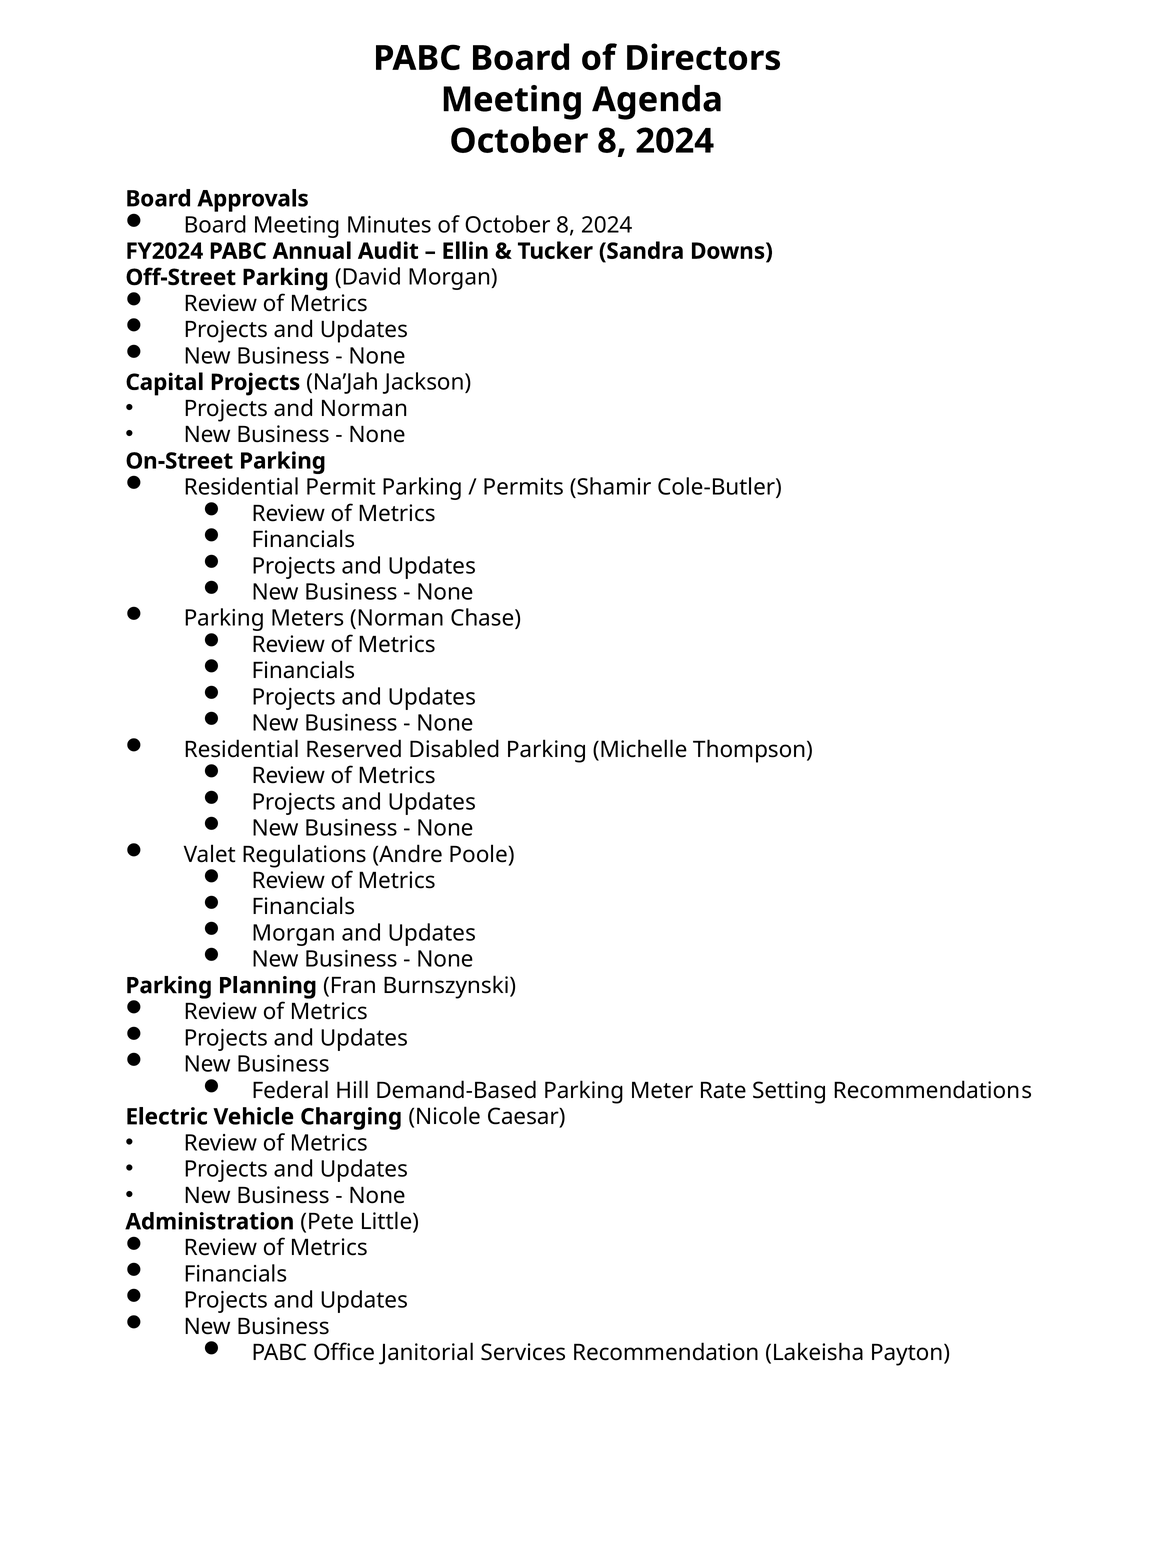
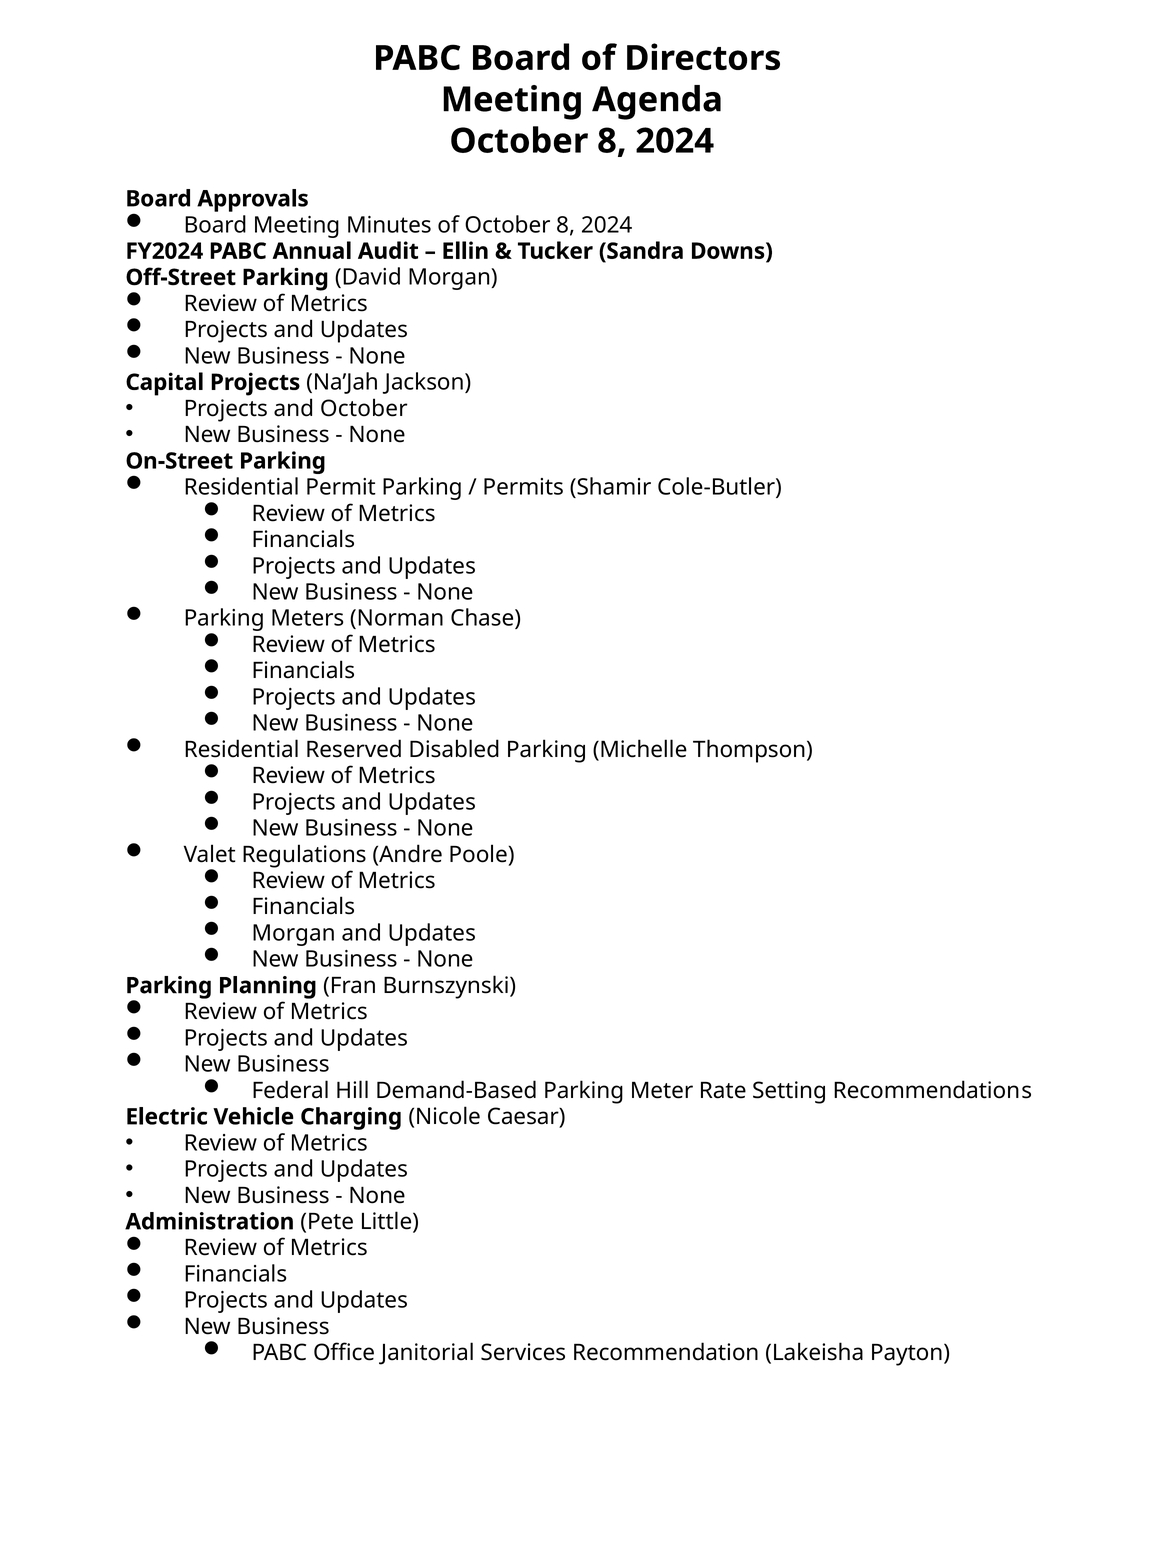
and Norman: Norman -> October
